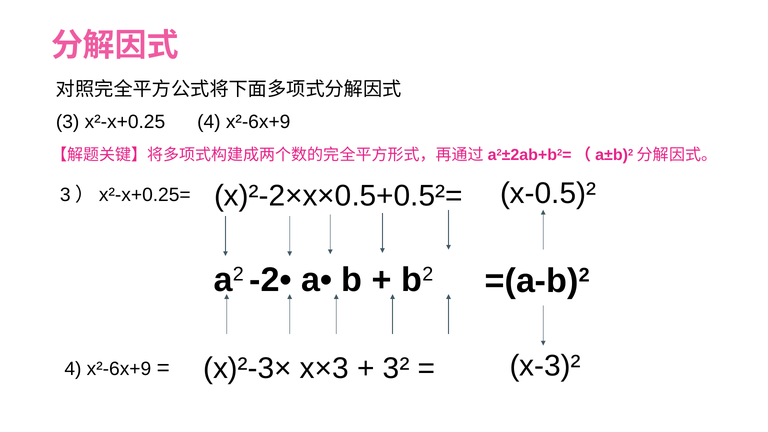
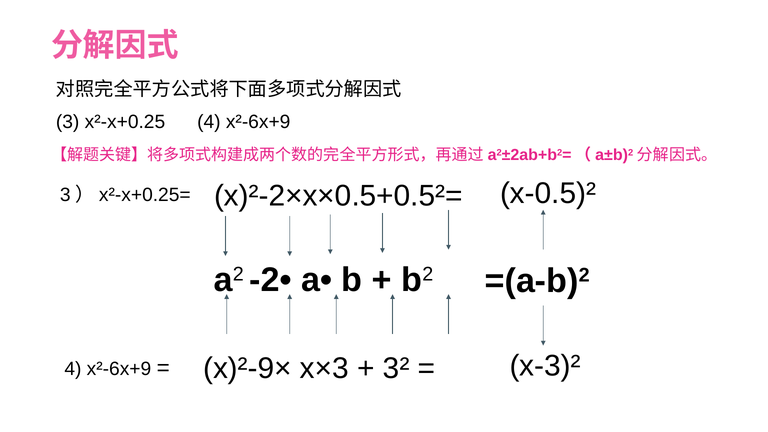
x)²-3×: x)²-3× -> x)²-9×
